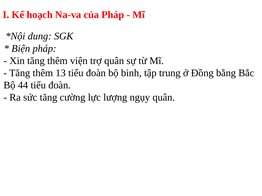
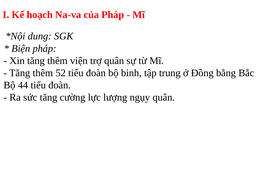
13: 13 -> 52
